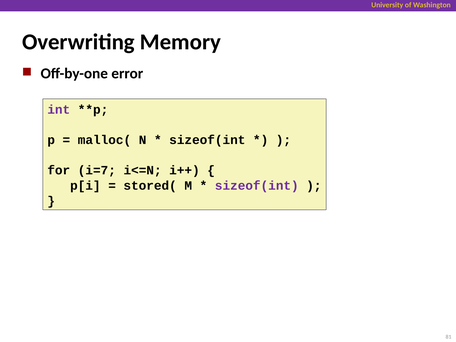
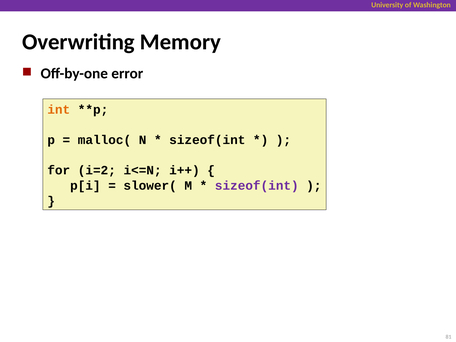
int colour: purple -> orange
i=7: i=7 -> i=2
stored(: stored( -> slower(
